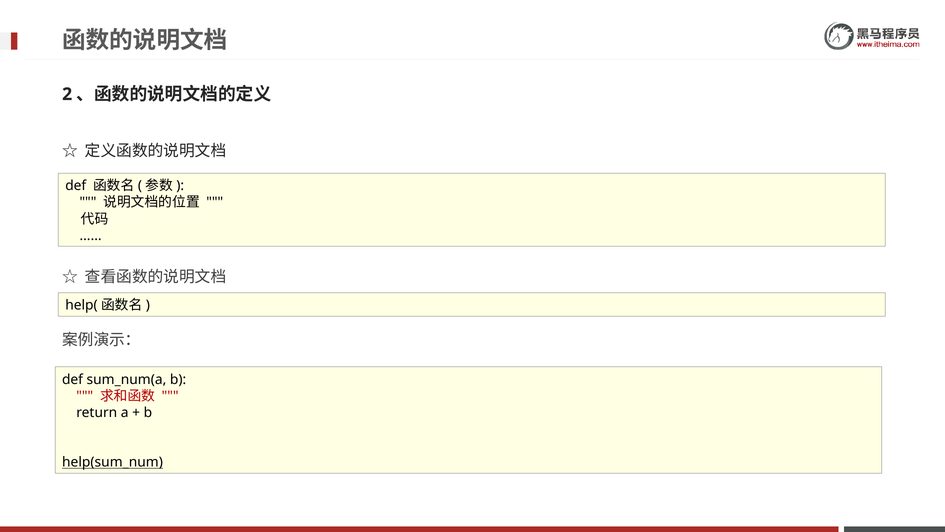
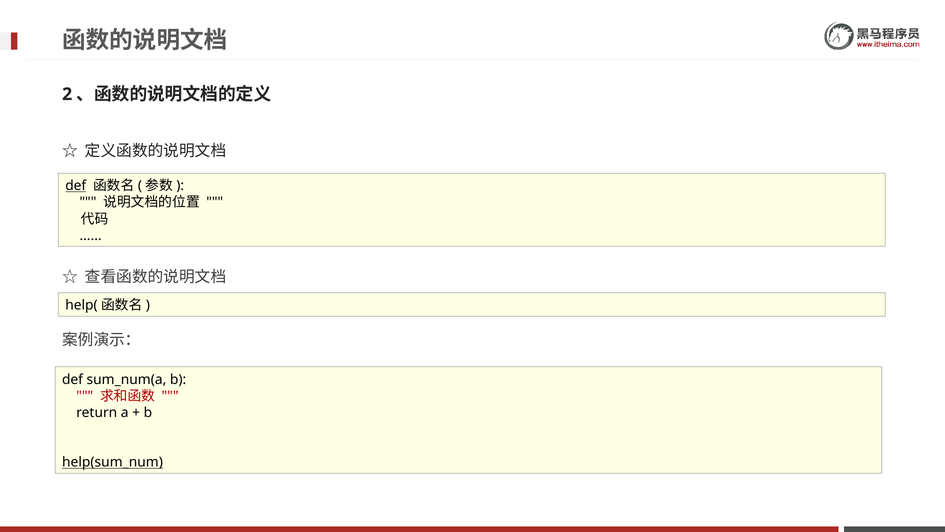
def at (76, 186) underline: none -> present
